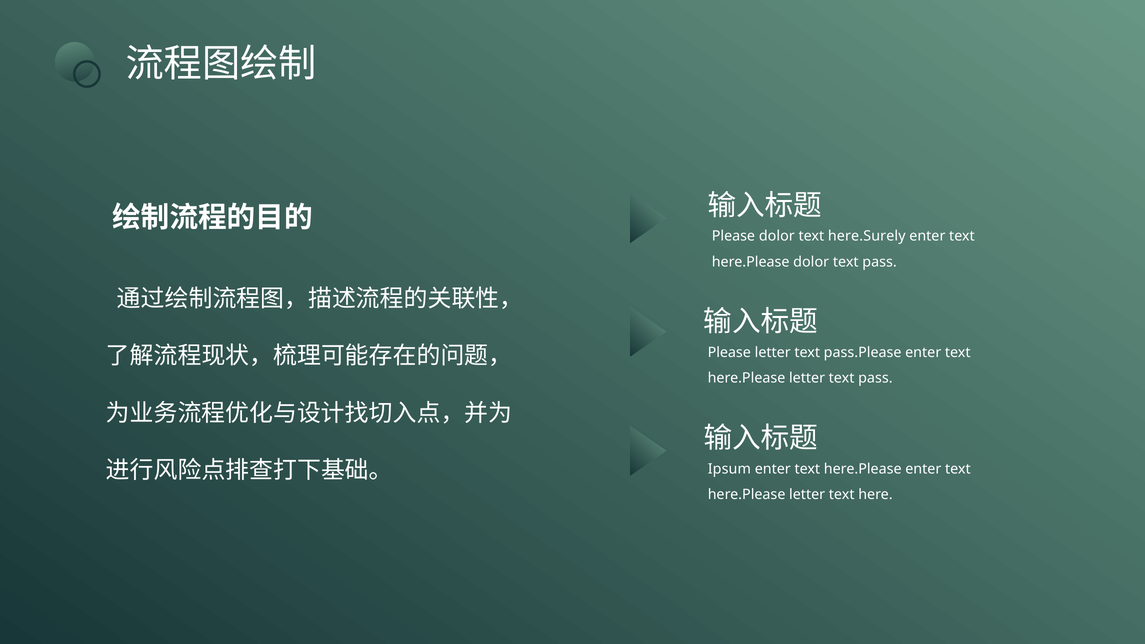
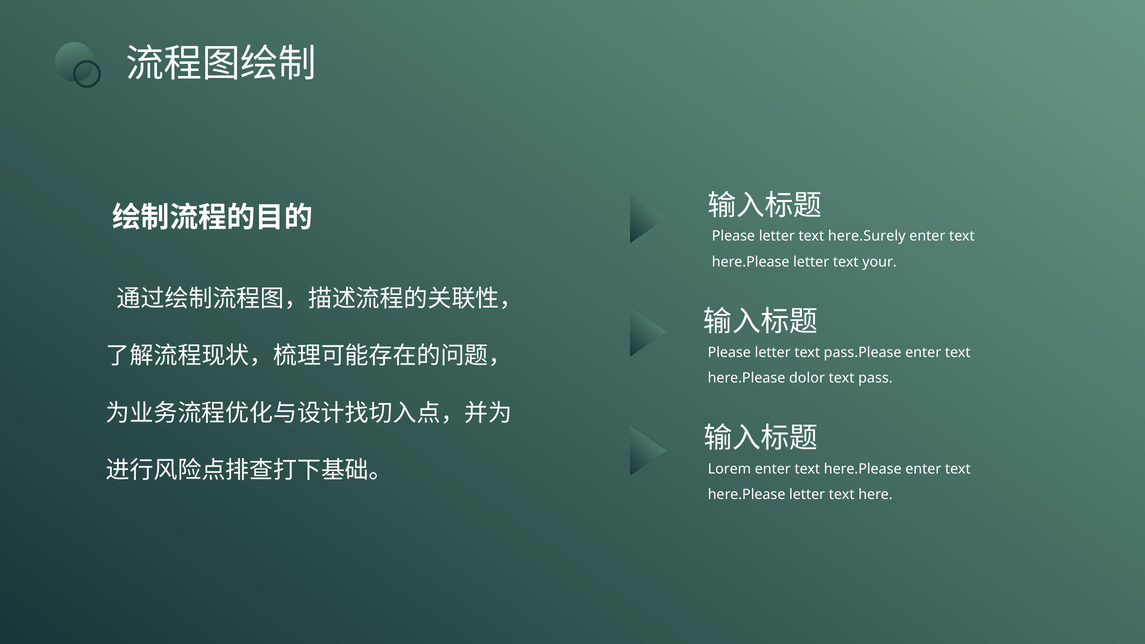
dolor at (777, 236): dolor -> letter
dolor at (811, 262): dolor -> letter
pass at (880, 262): pass -> your
letter at (807, 378): letter -> dolor
Ipsum: Ipsum -> Lorem
